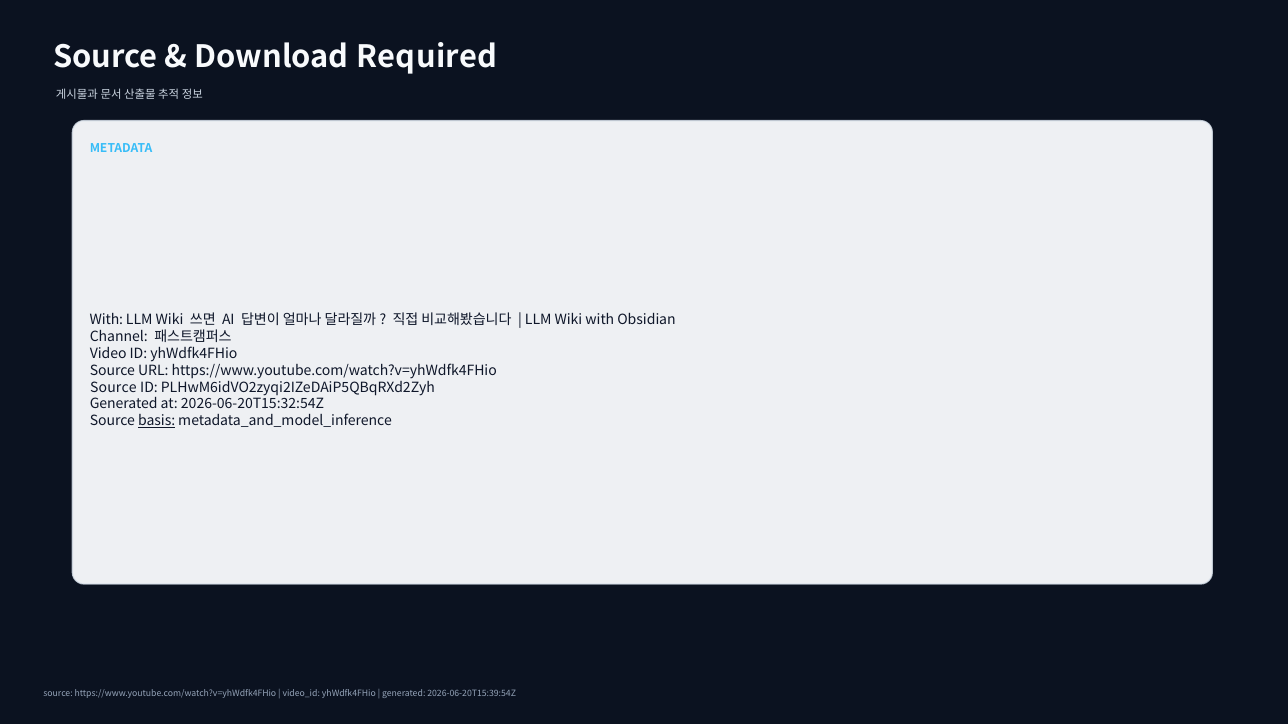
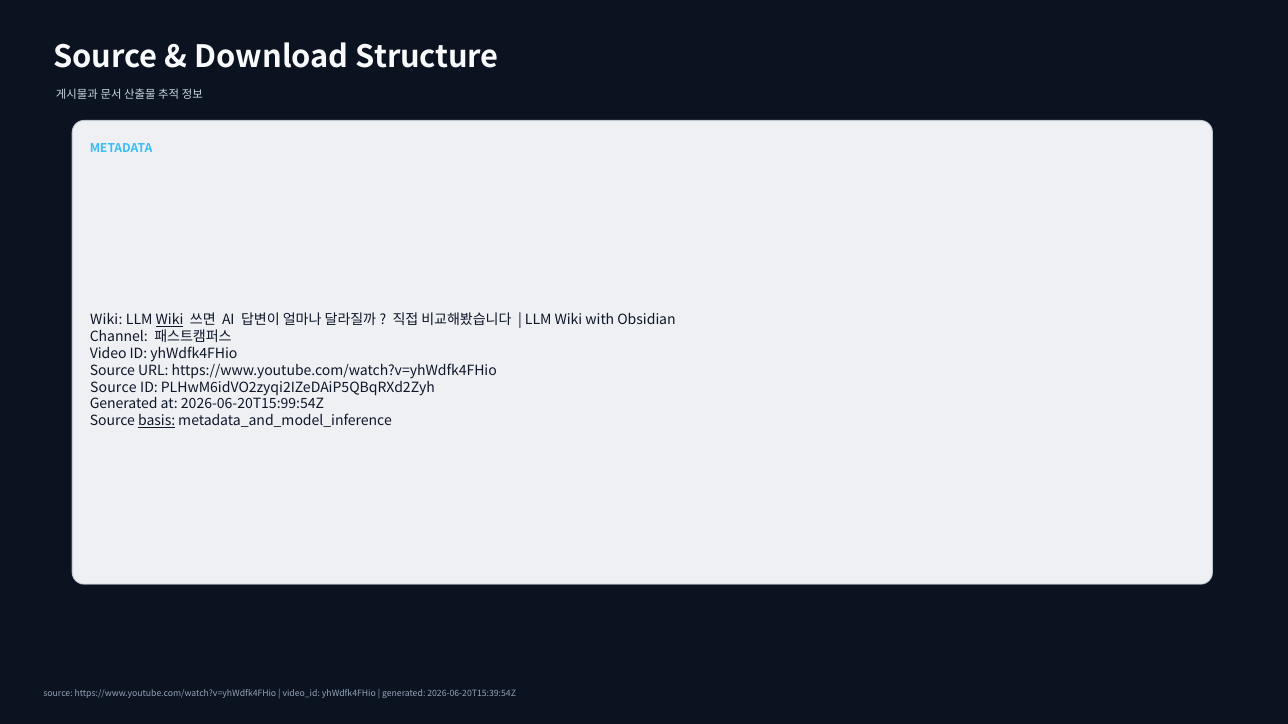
Required: Required -> Structure
With at (106, 320): With -> Wiki
Wiki at (170, 320) underline: none -> present
2026-06-20T15:32:54Z: 2026-06-20T15:32:54Z -> 2026-06-20T15:99:54Z
